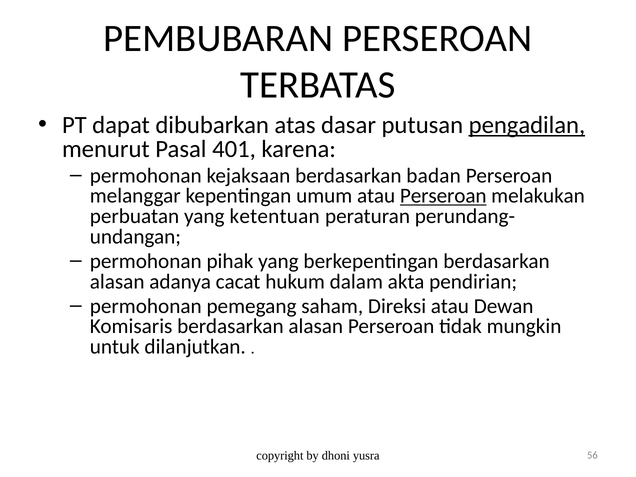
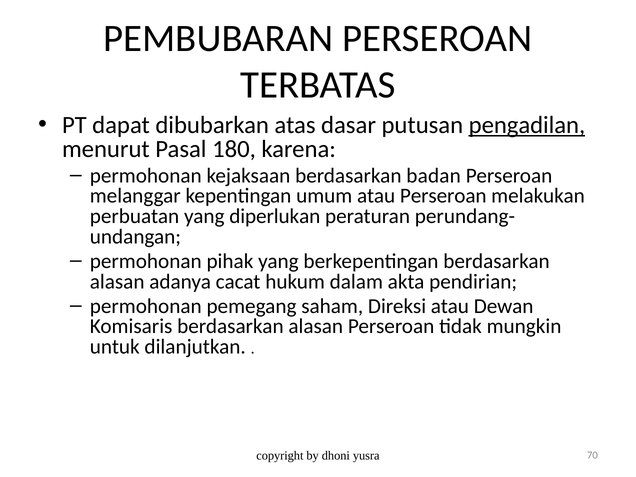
401: 401 -> 180
Perseroan at (443, 196) underline: present -> none
ketentuan: ketentuan -> diperlukan
56: 56 -> 70
